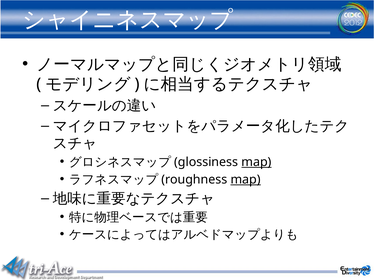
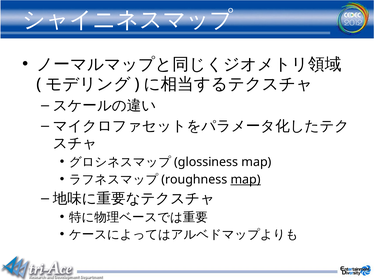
map at (256, 162) underline: present -> none
